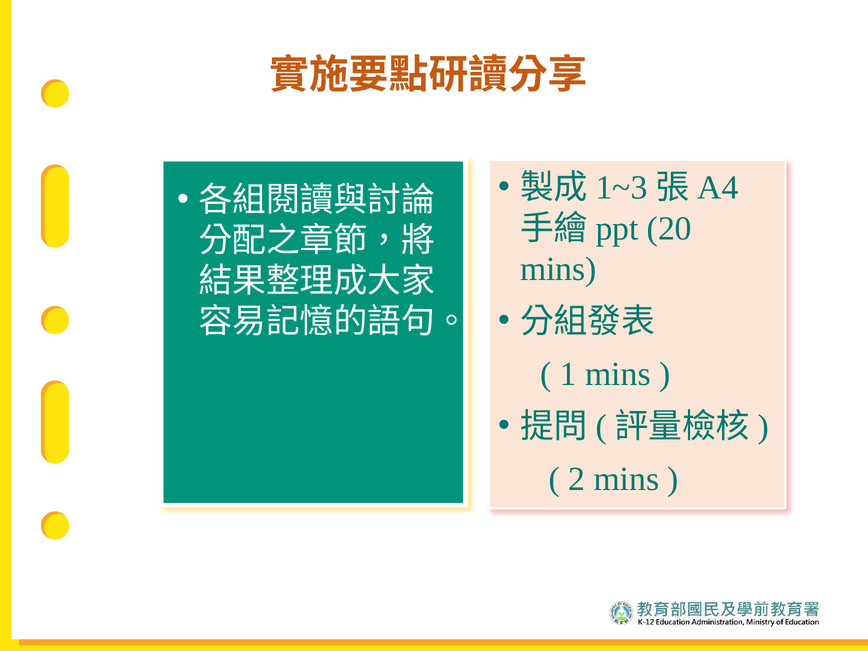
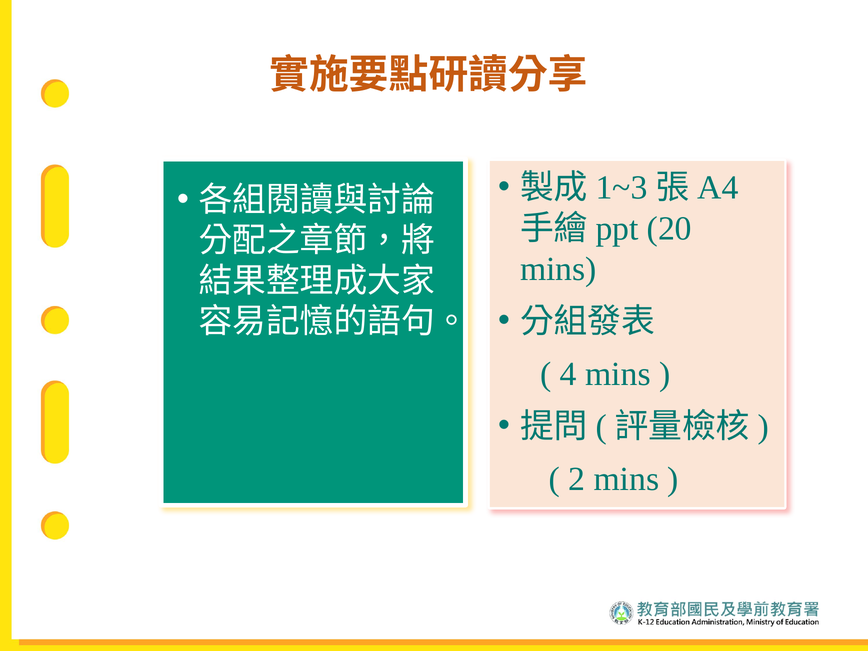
1: 1 -> 4
